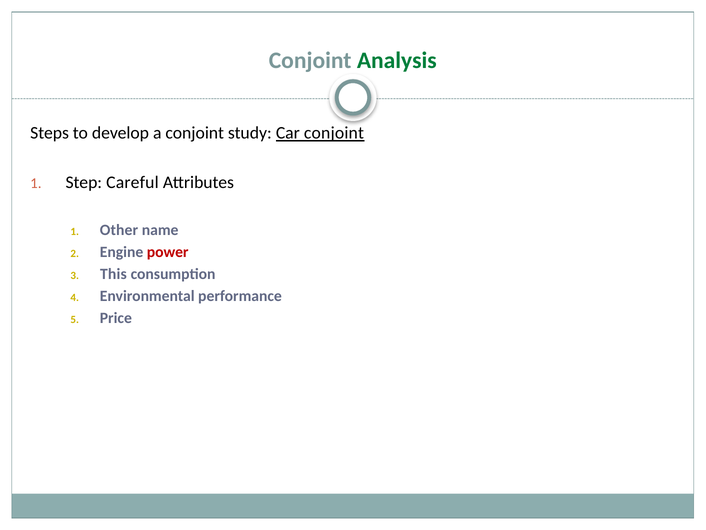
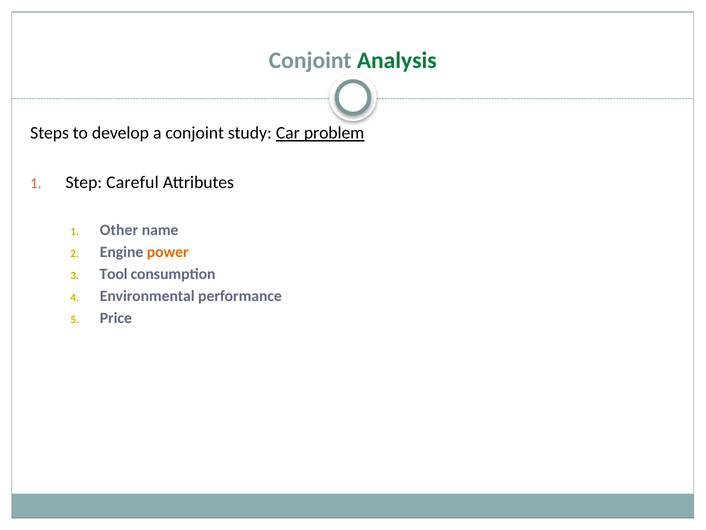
Car conjoint: conjoint -> problem
power colour: red -> orange
This: This -> Tool
